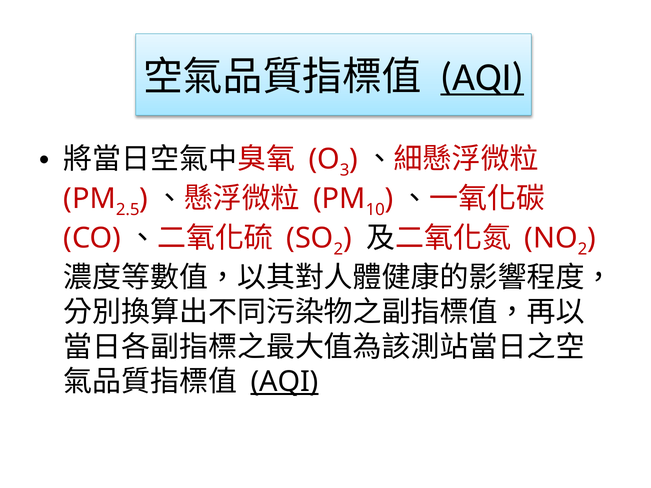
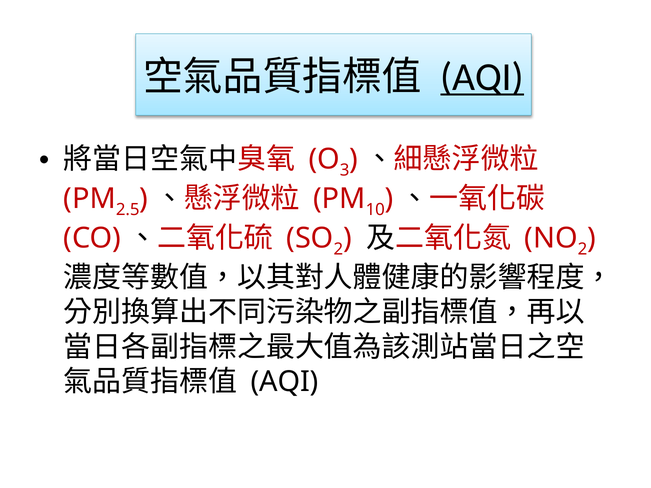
AQI at (285, 382) underline: present -> none
